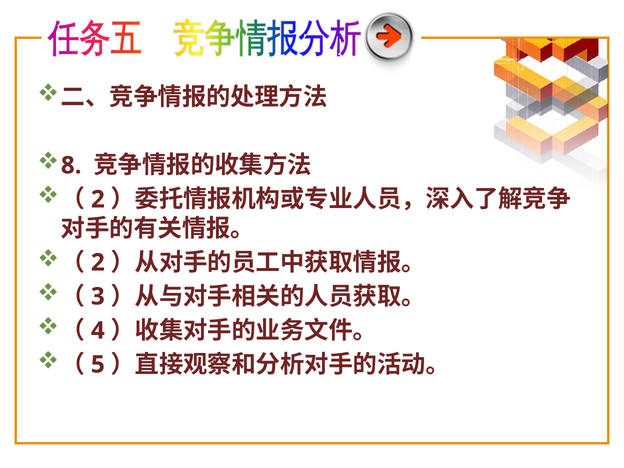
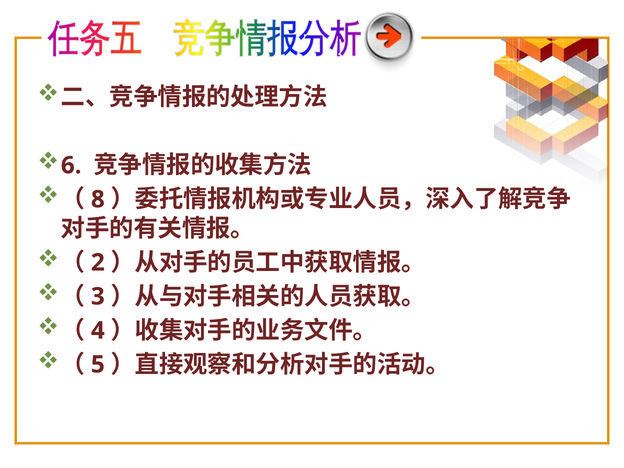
8: 8 -> 6
2 at (98, 199): 2 -> 8
